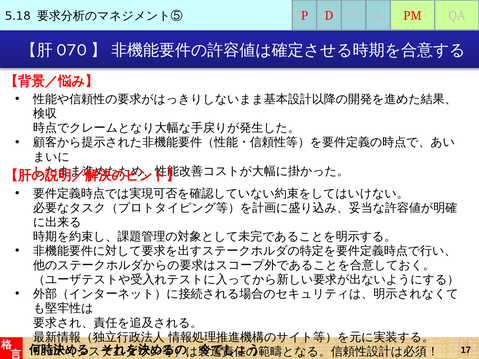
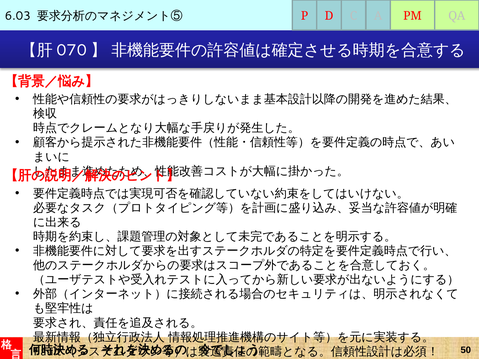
5.18: 5.18 -> 6.03
17: 17 -> 50
